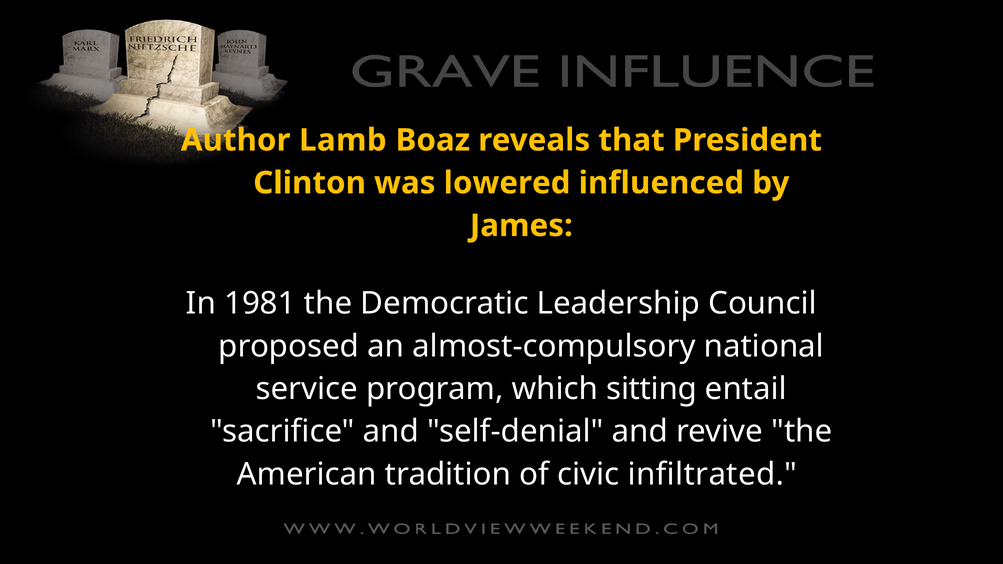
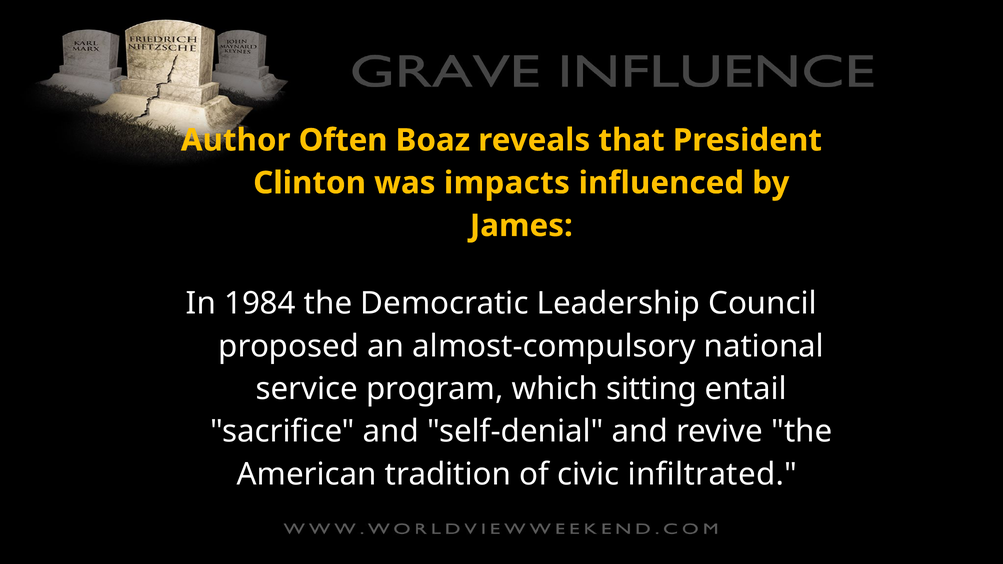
Lamb: Lamb -> Often
lowered: lowered -> impacts
1981: 1981 -> 1984
